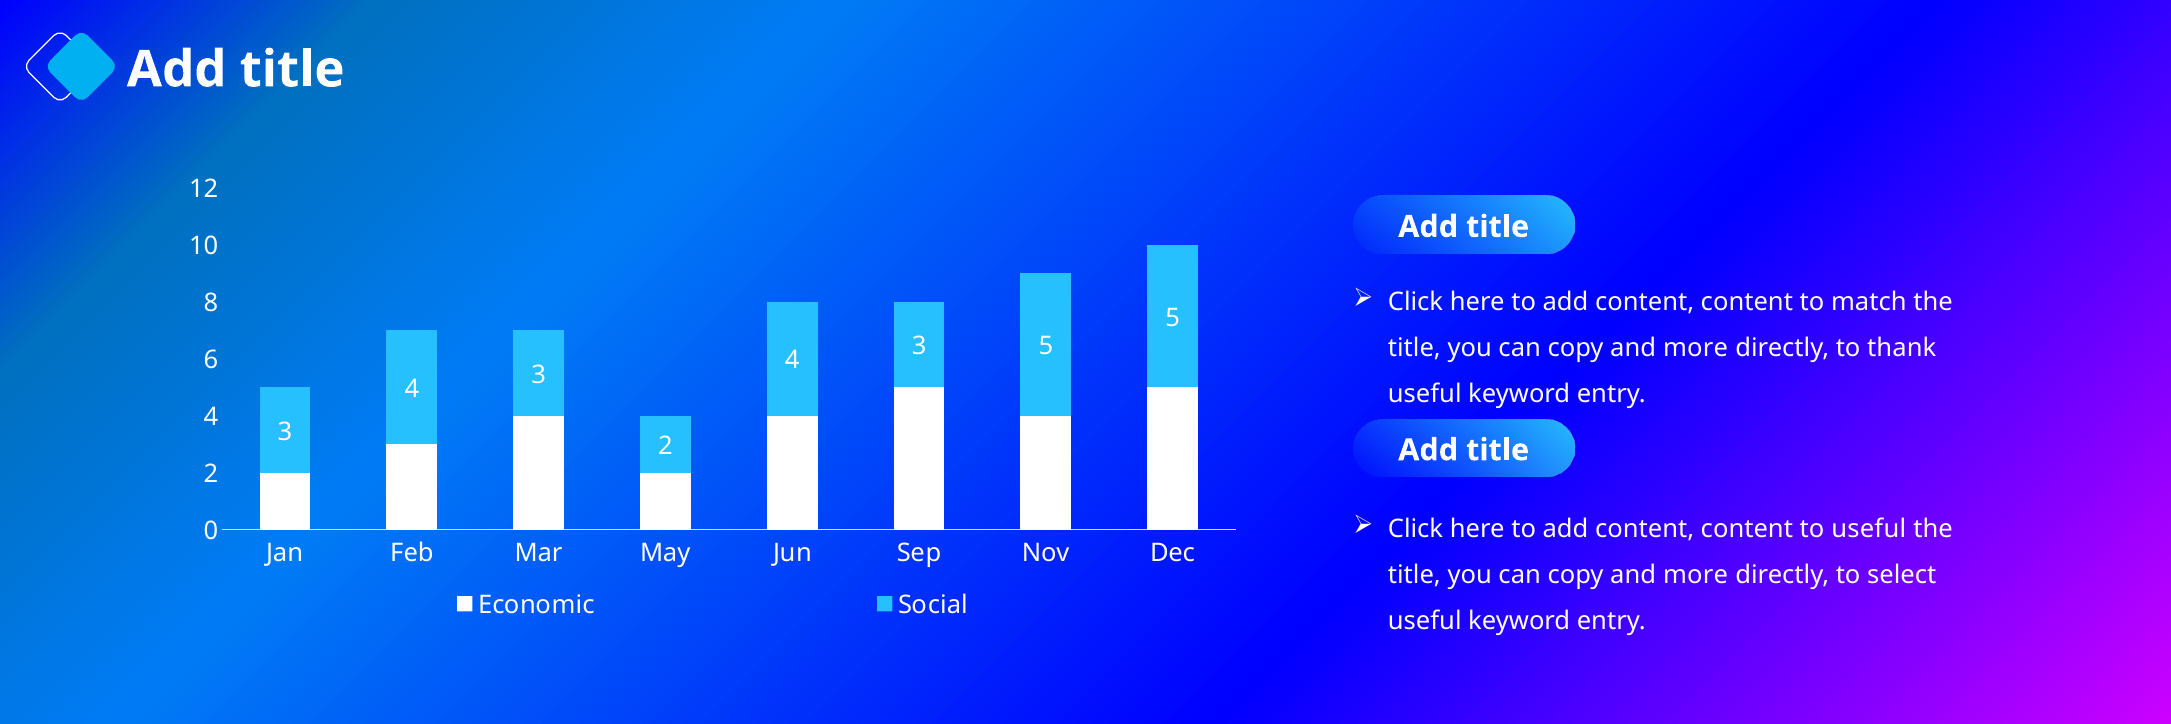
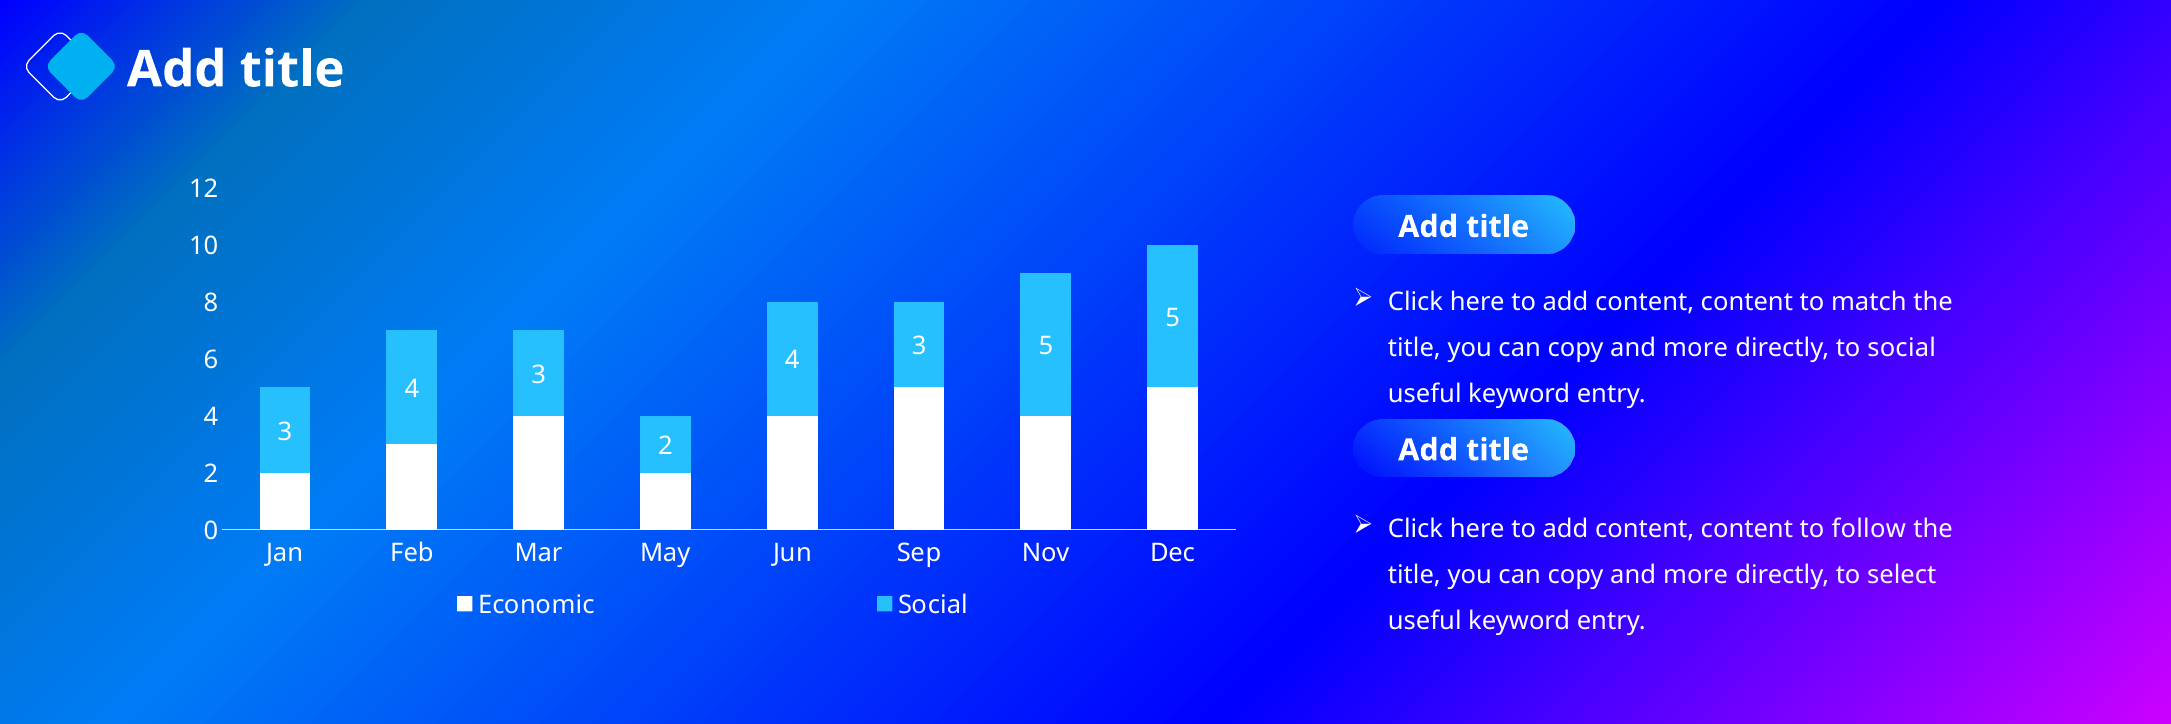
to thank: thank -> social
to useful: useful -> follow
